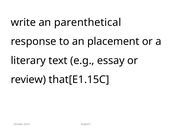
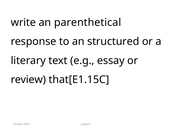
placement: placement -> structured
